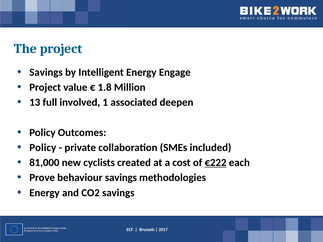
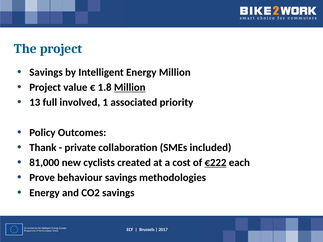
Energy Engage: Engage -> Million
Million at (130, 87) underline: none -> present
deepen: deepen -> priority
Policy at (43, 148): Policy -> Thank
